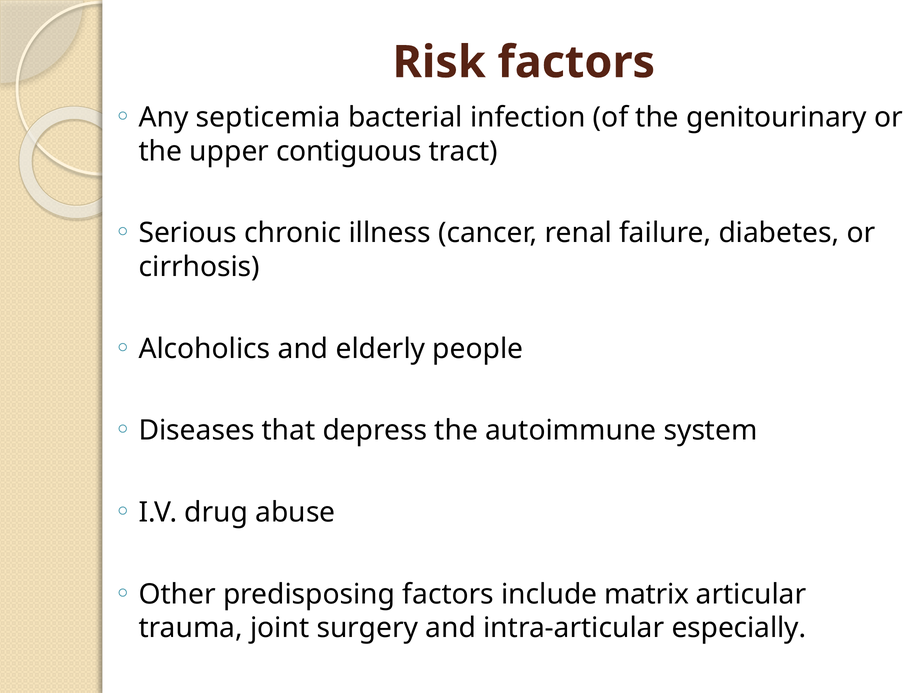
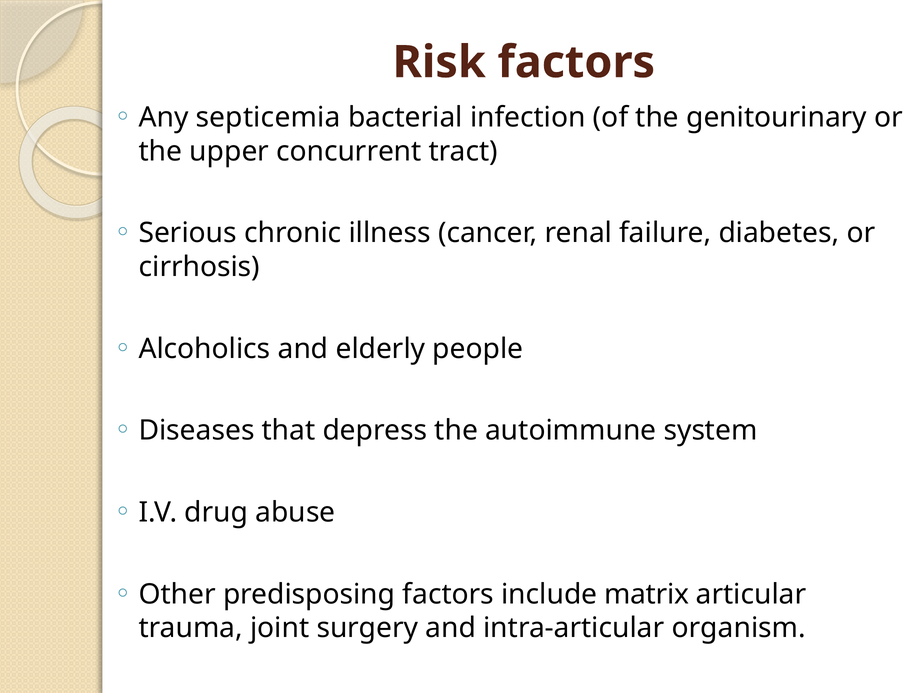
contiguous: contiguous -> concurrent
especially: especially -> organism
